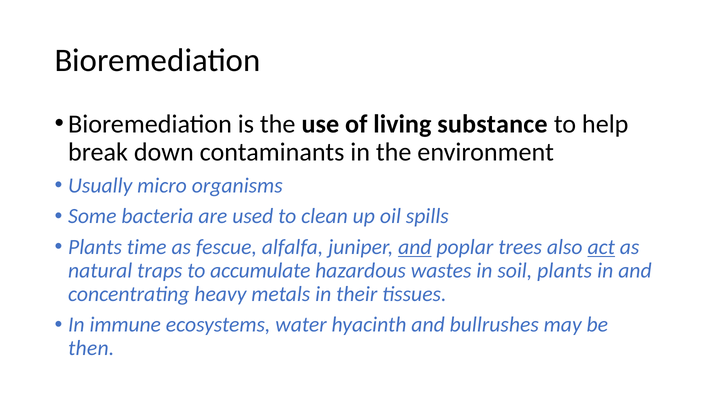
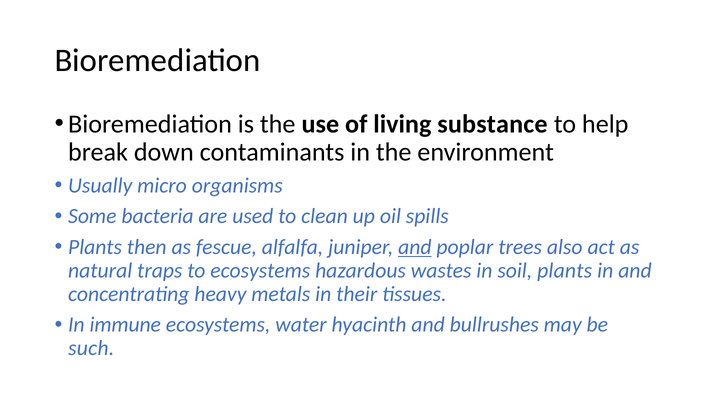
time: time -> then
act underline: present -> none
to accumulate: accumulate -> ecosystems
then: then -> such
